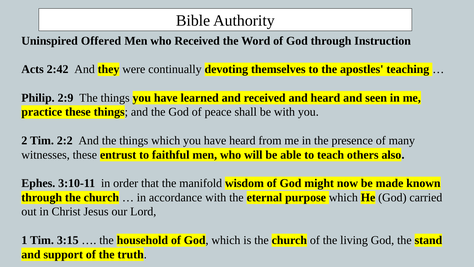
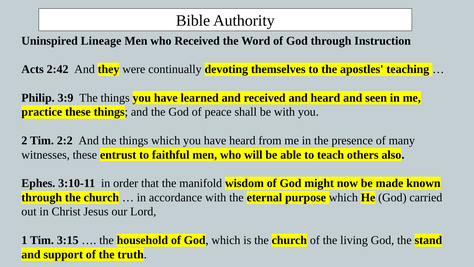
Offered: Offered -> Lineage
2:9: 2:9 -> 3:9
